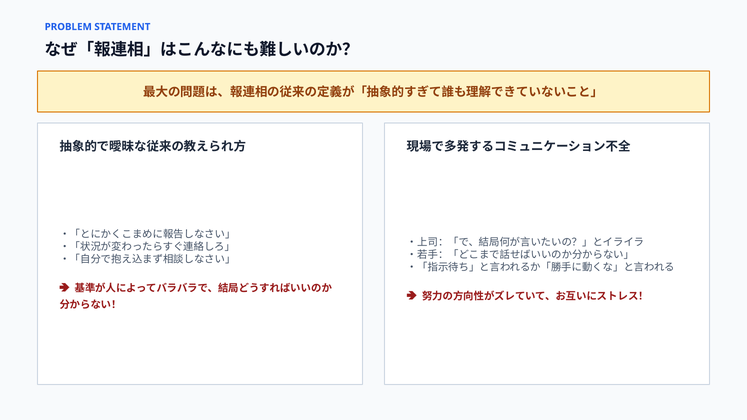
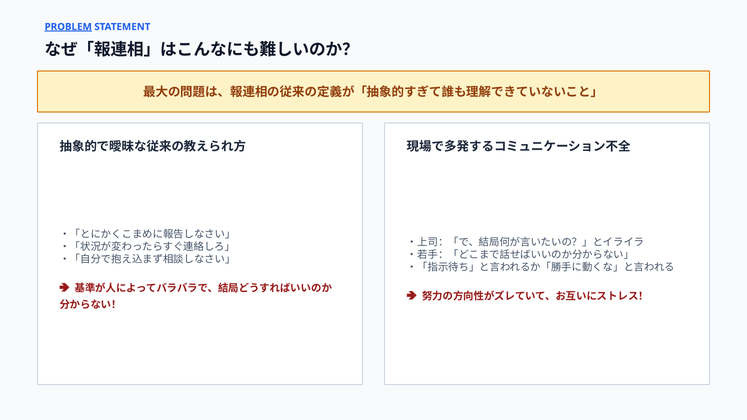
PROBLEM underline: none -> present
